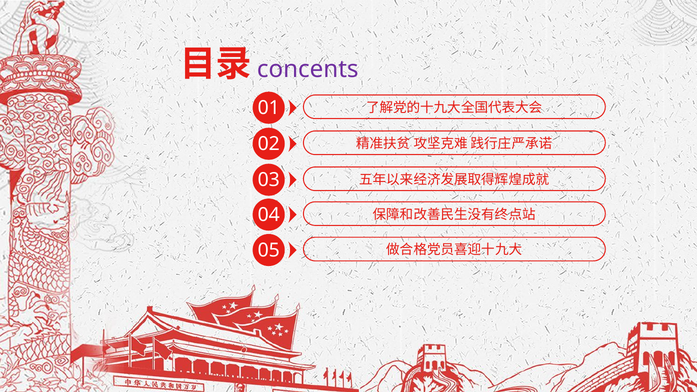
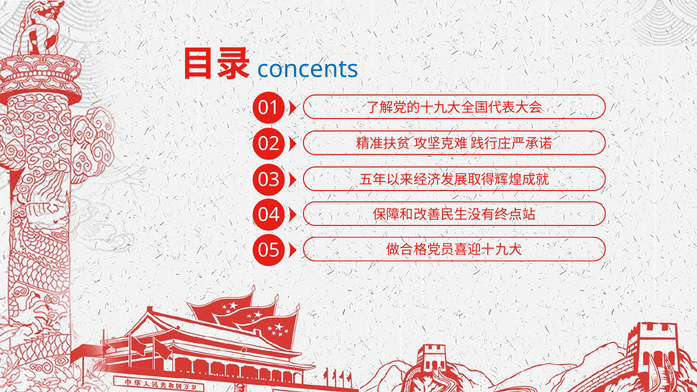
concents colour: purple -> blue
